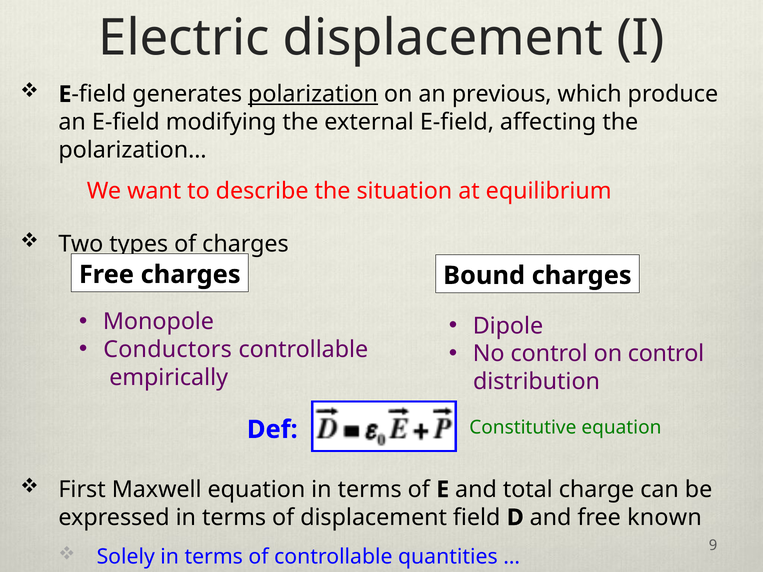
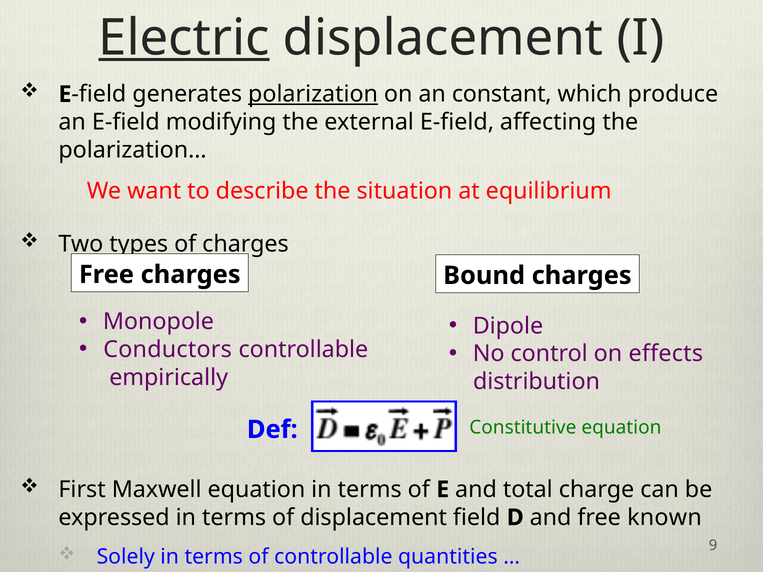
Electric underline: none -> present
previous: previous -> constant
on control: control -> effects
